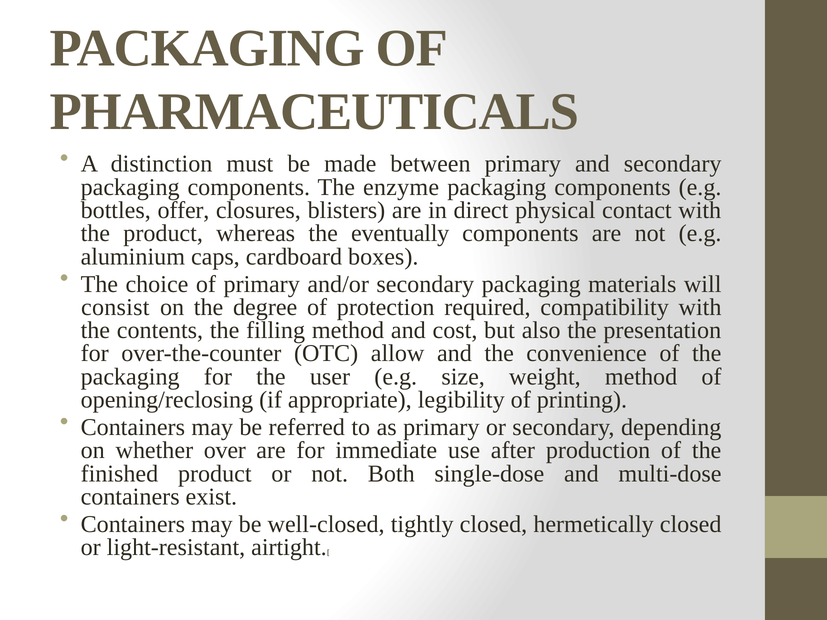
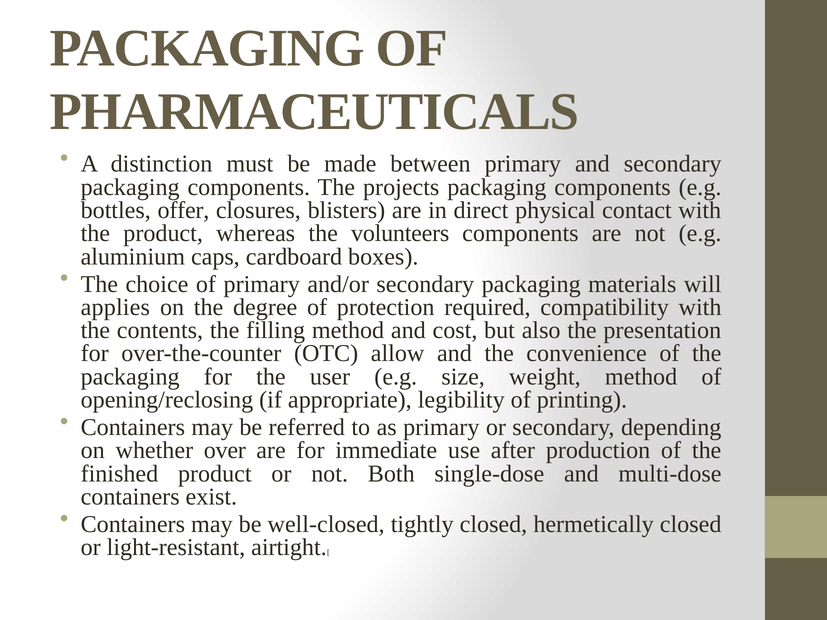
enzyme: enzyme -> projects
eventually: eventually -> volunteers
consist: consist -> applies
